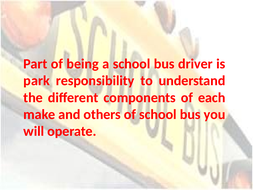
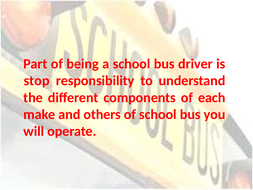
park: park -> stop
